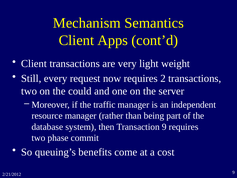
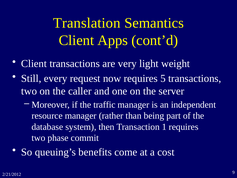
Mechanism: Mechanism -> Translation
2: 2 -> 5
could: could -> caller
Transaction 9: 9 -> 1
